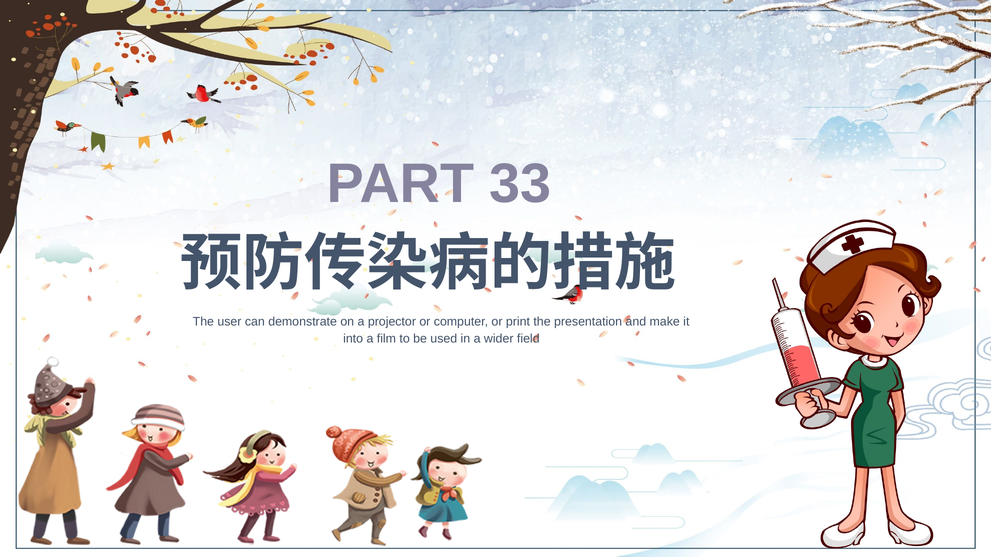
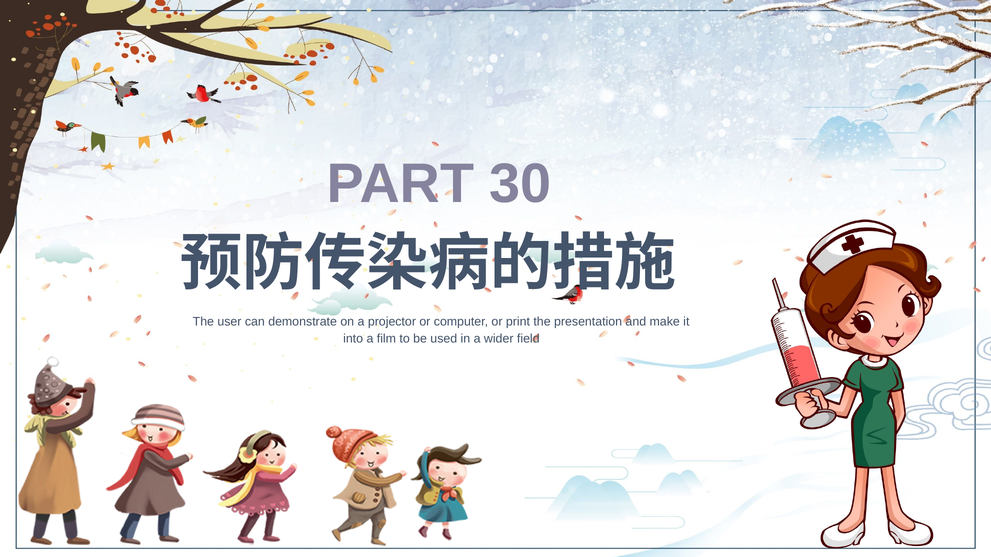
33: 33 -> 30
